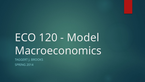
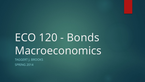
Model: Model -> Bonds
